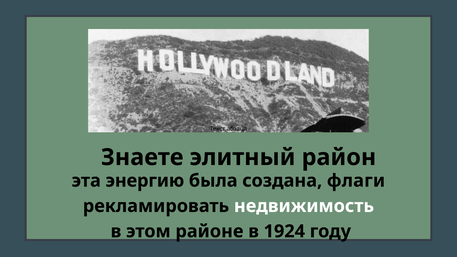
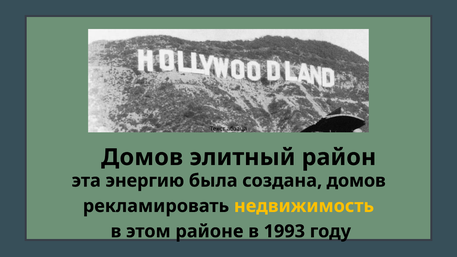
Знаете at (142, 157): Знаете -> Домов
создана флаги: флаги -> домов
недвижимость colour: white -> yellow
1924: 1924 -> 1993
